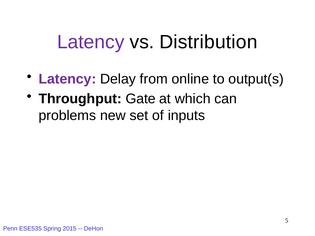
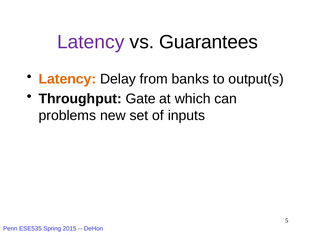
Distribution: Distribution -> Guarantees
Latency at (67, 79) colour: purple -> orange
online: online -> banks
